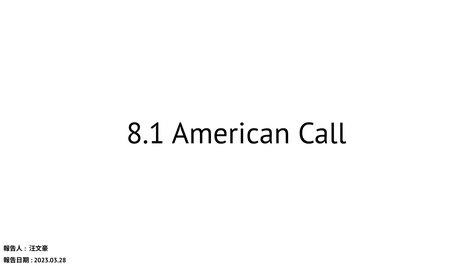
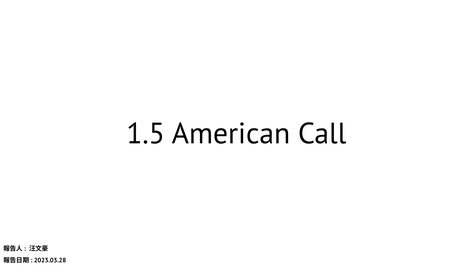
8.1: 8.1 -> 1.5
